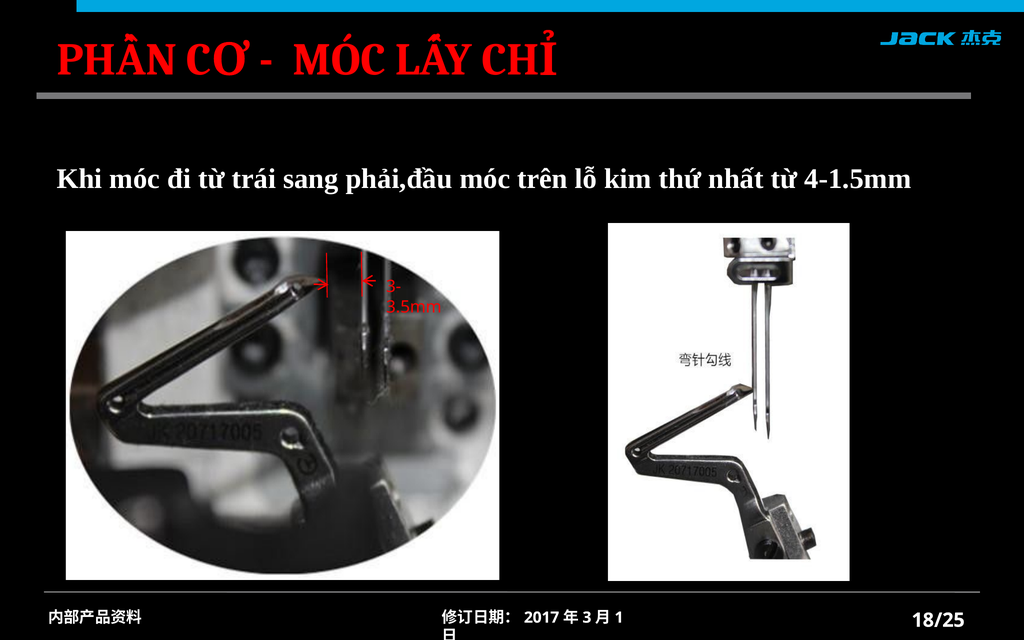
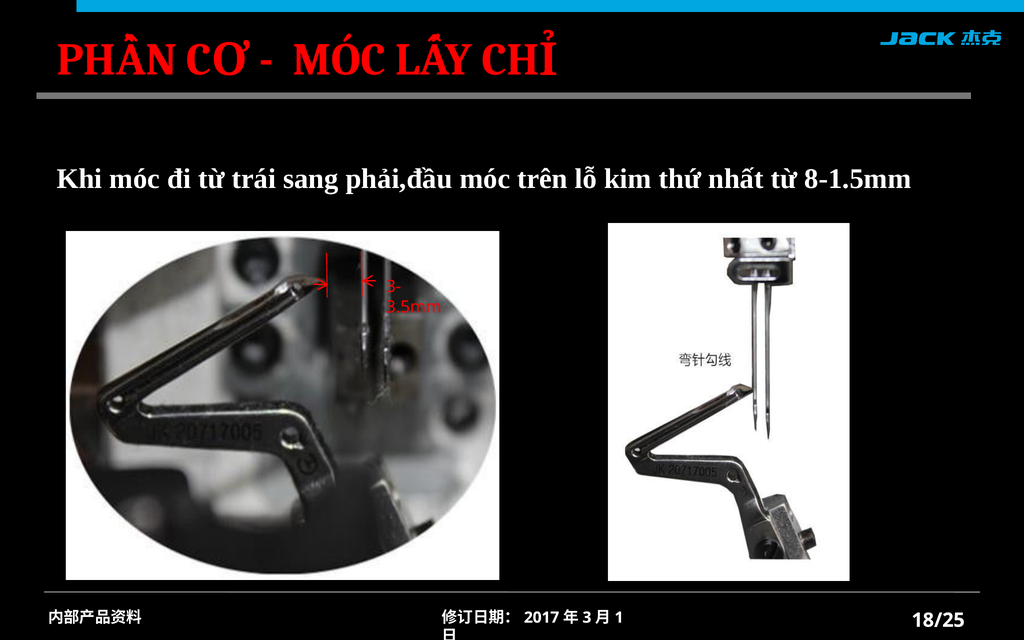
4-1.5mm: 4-1.5mm -> 8-1.5mm
